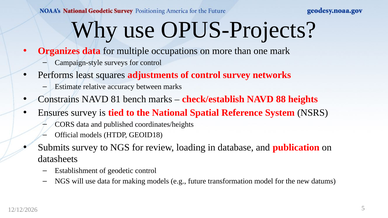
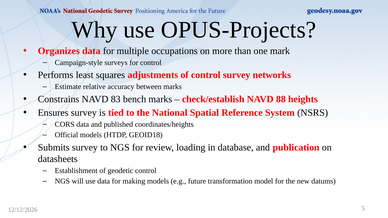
81: 81 -> 83
